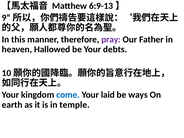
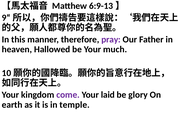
debts: debts -> much
come colour: blue -> purple
ways: ways -> glory
